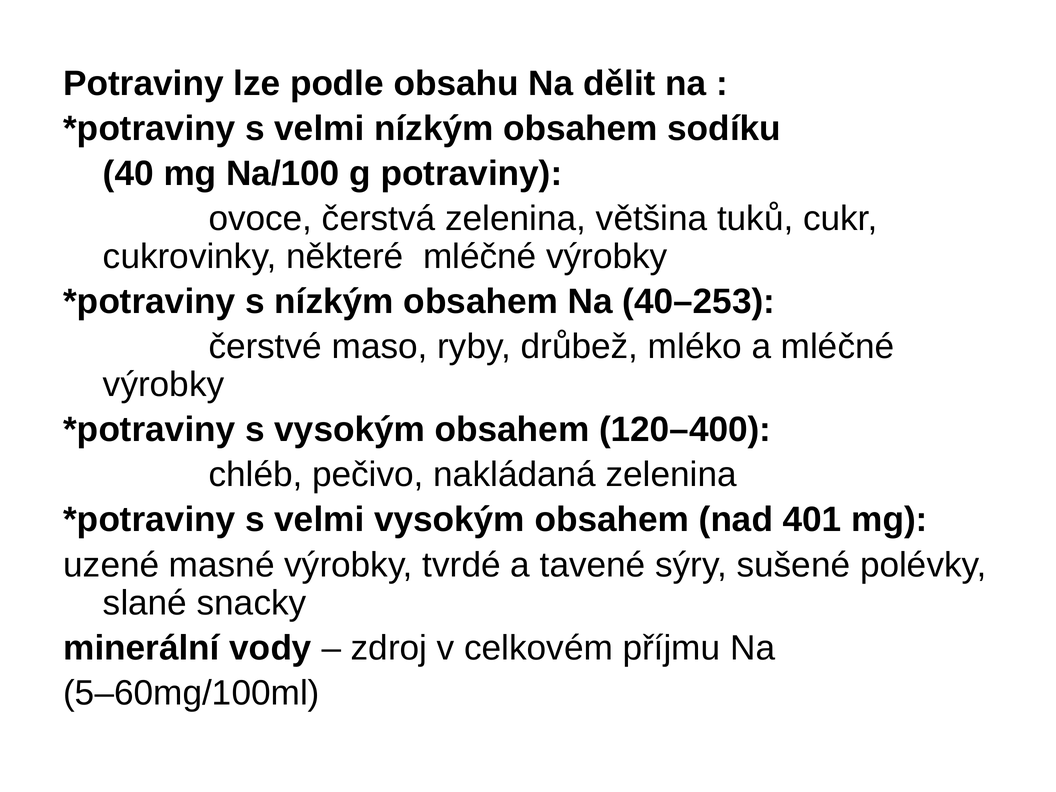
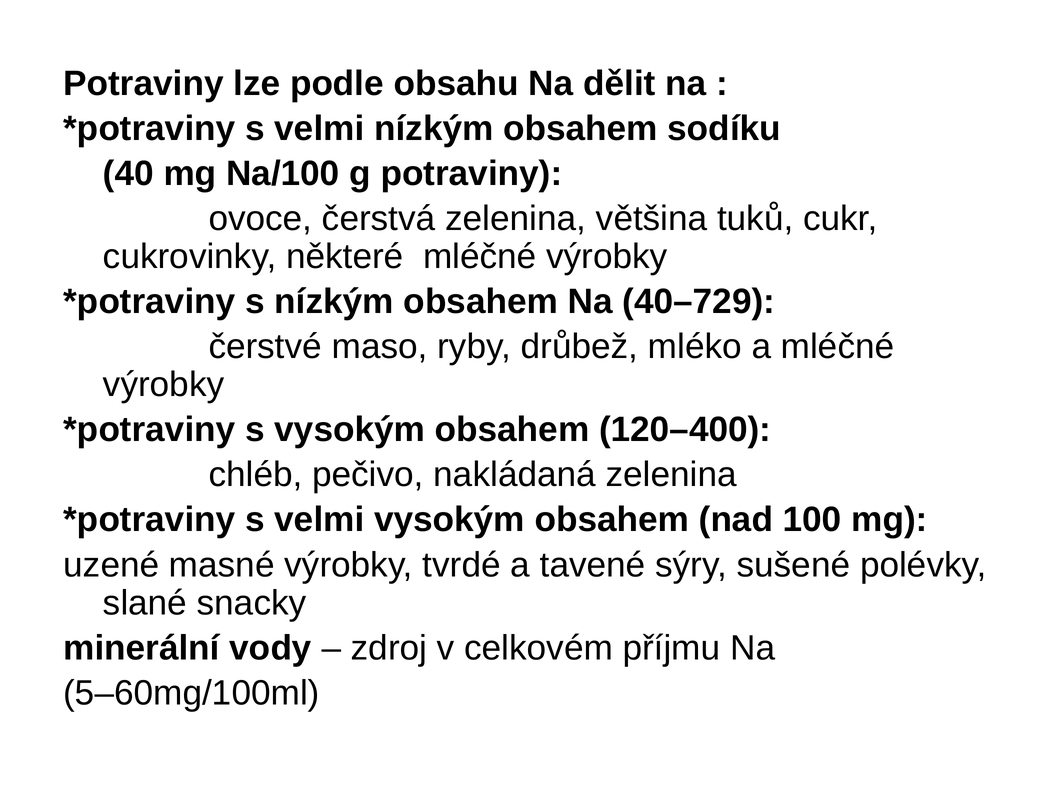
40–253: 40–253 -> 40–729
401: 401 -> 100
